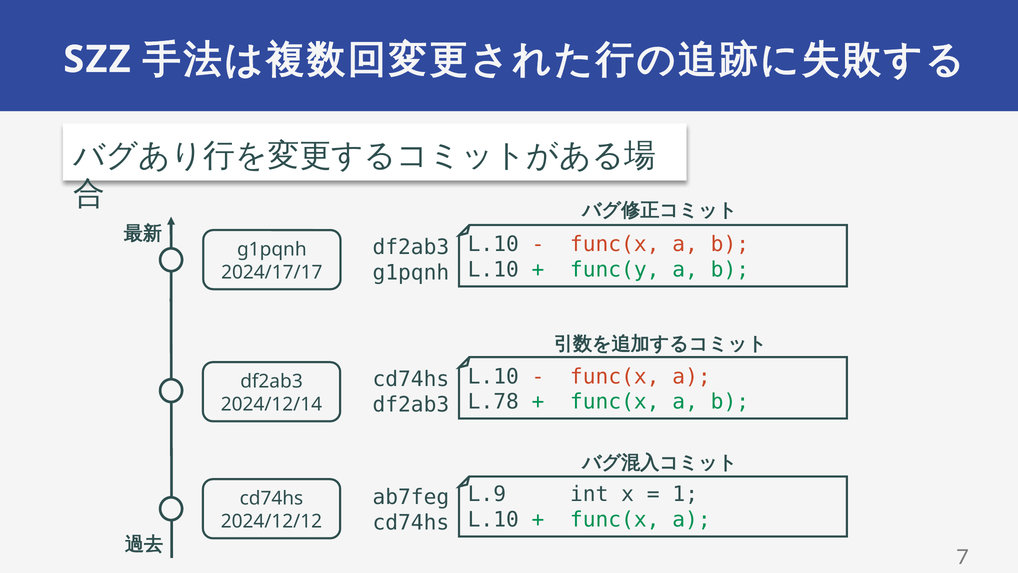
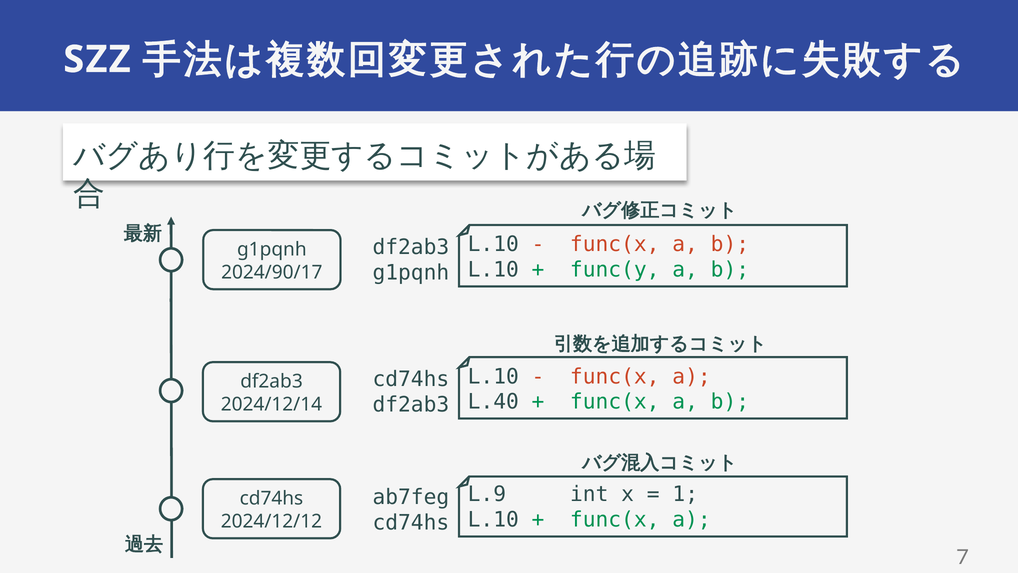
2024/17/17: 2024/17/17 -> 2024/90/17
L.78: L.78 -> L.40
